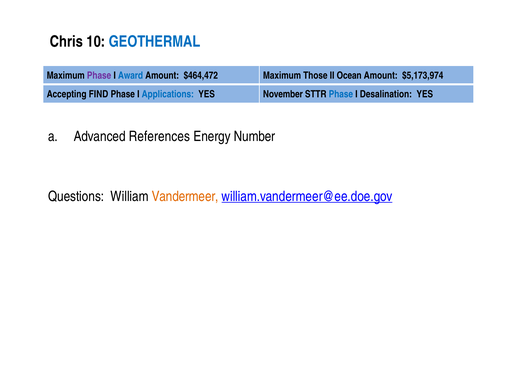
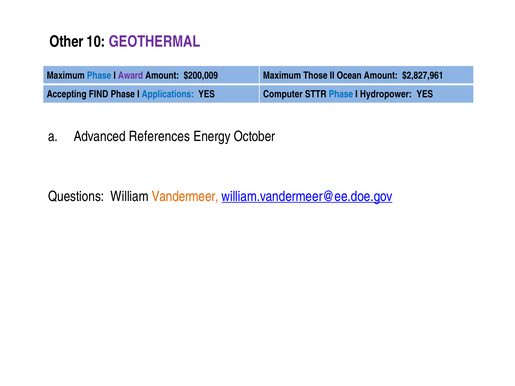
Chris: Chris -> Other
GEOTHERMAL colour: blue -> purple
Phase at (99, 76) colour: purple -> blue
Award colour: blue -> purple
$464,472: $464,472 -> $200,009
$5,173,974: $5,173,974 -> $2,827,961
November: November -> Computer
Desalination: Desalination -> Hydropower
Number: Number -> October
